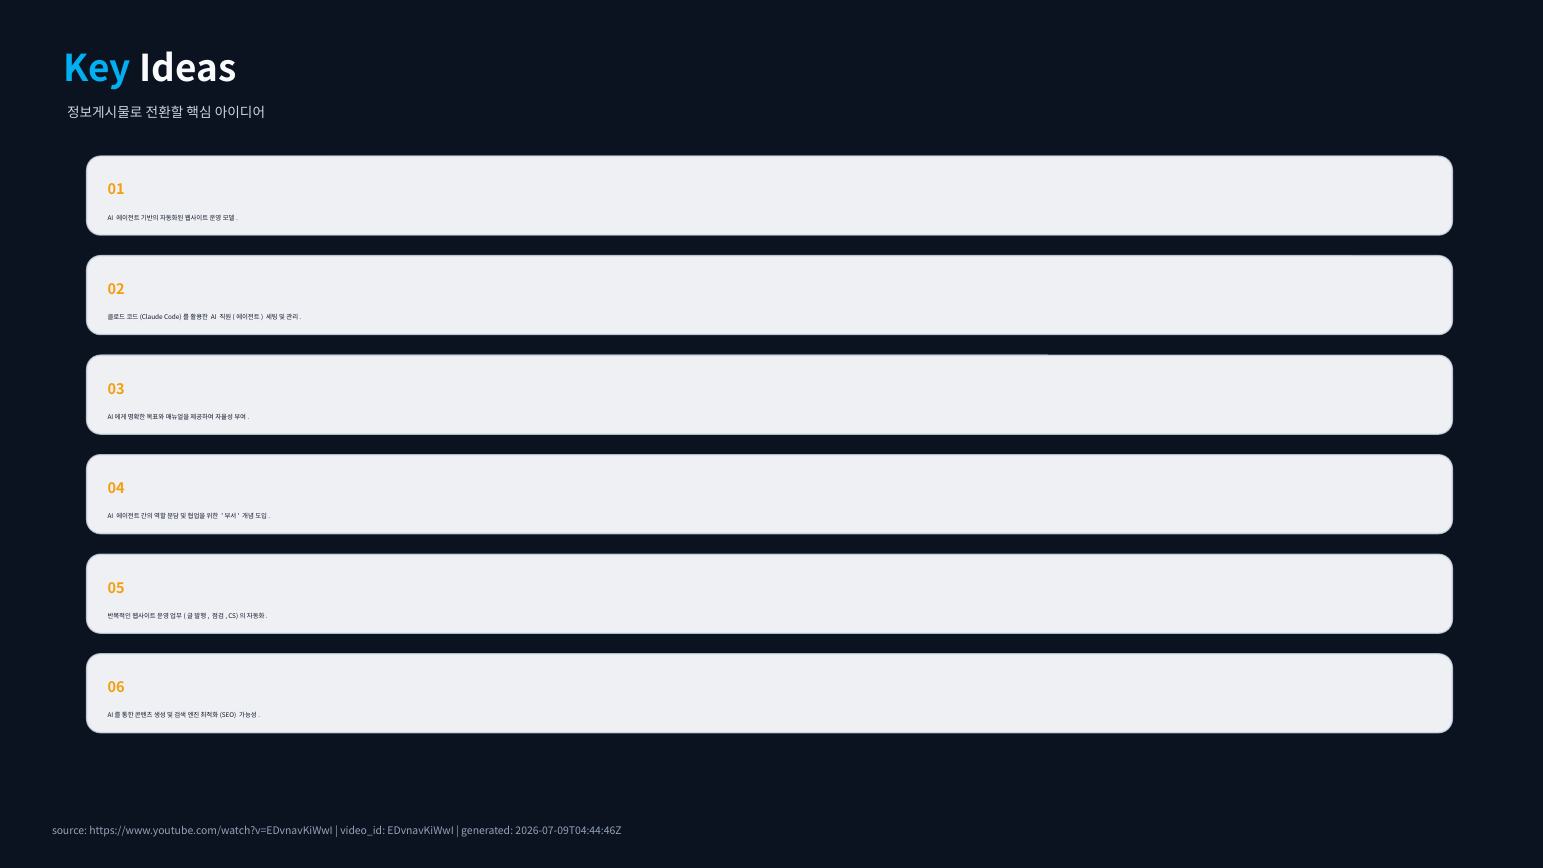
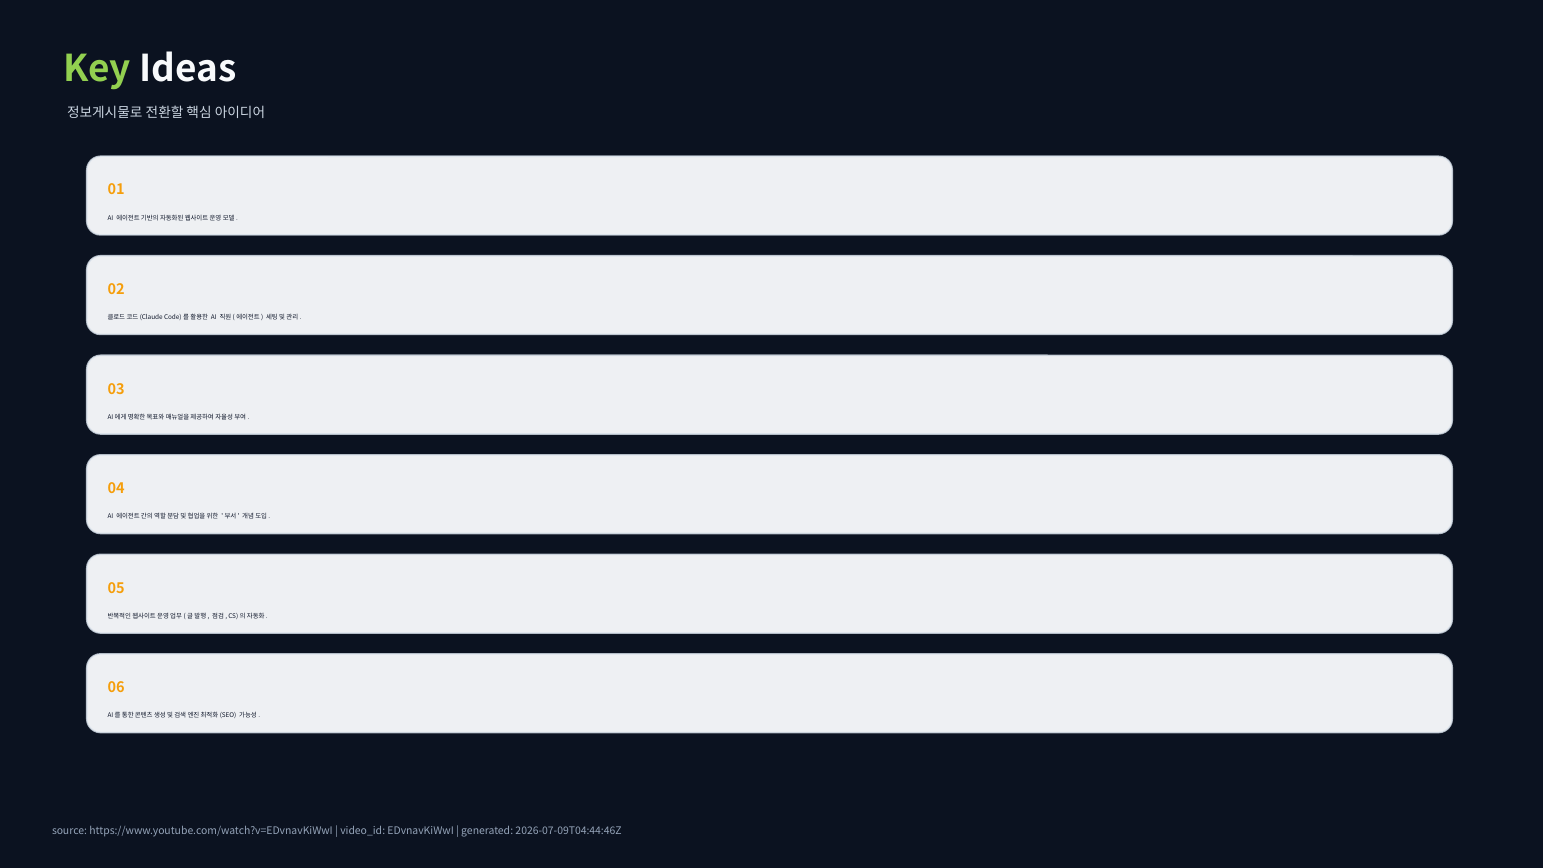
Key colour: light blue -> light green
